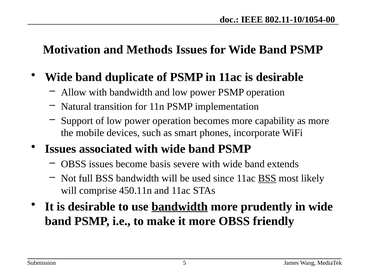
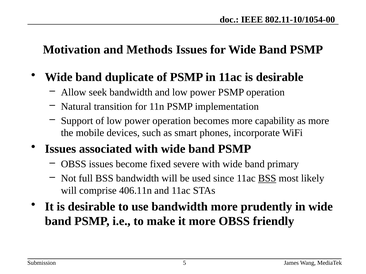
Allow with: with -> seek
basis: basis -> fixed
extends: extends -> primary
450.11n: 450.11n -> 406.11n
bandwidth at (180, 207) underline: present -> none
